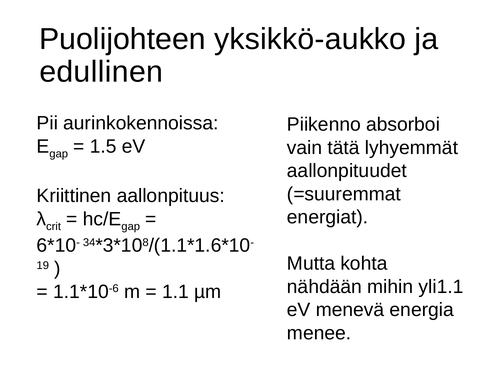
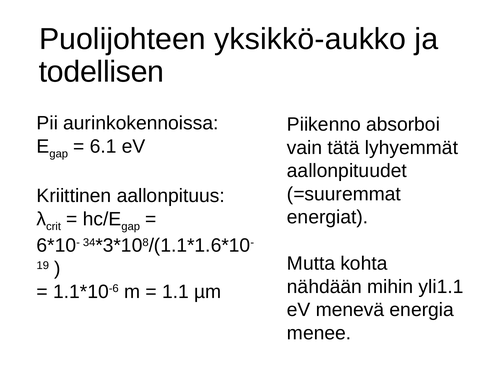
edullinen: edullinen -> todellisen
1.5: 1.5 -> 6.1
